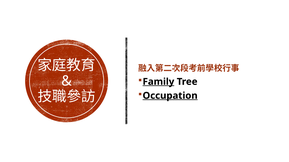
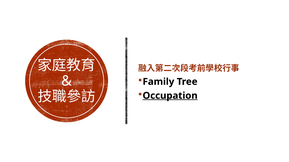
Family underline: present -> none
